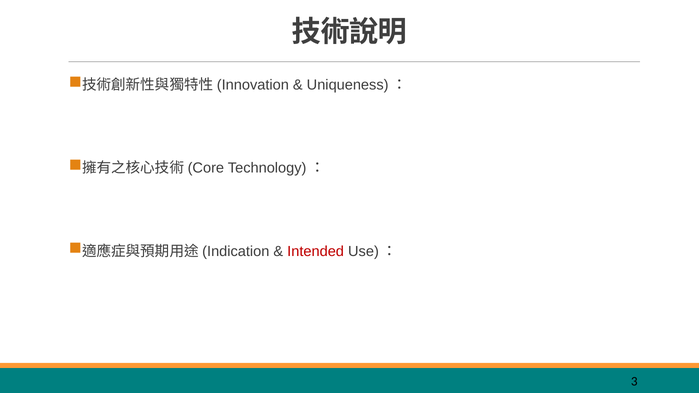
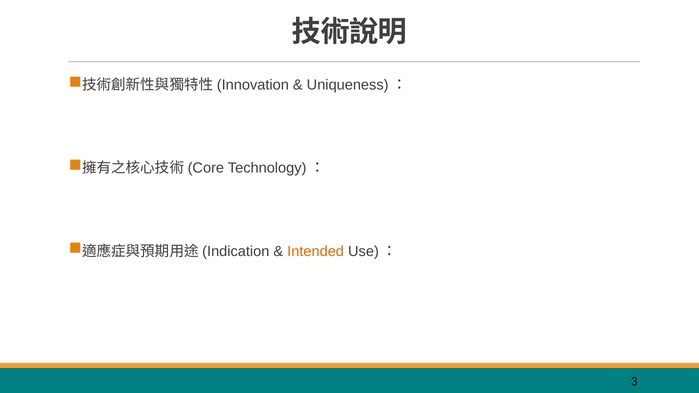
Intended colour: red -> orange
